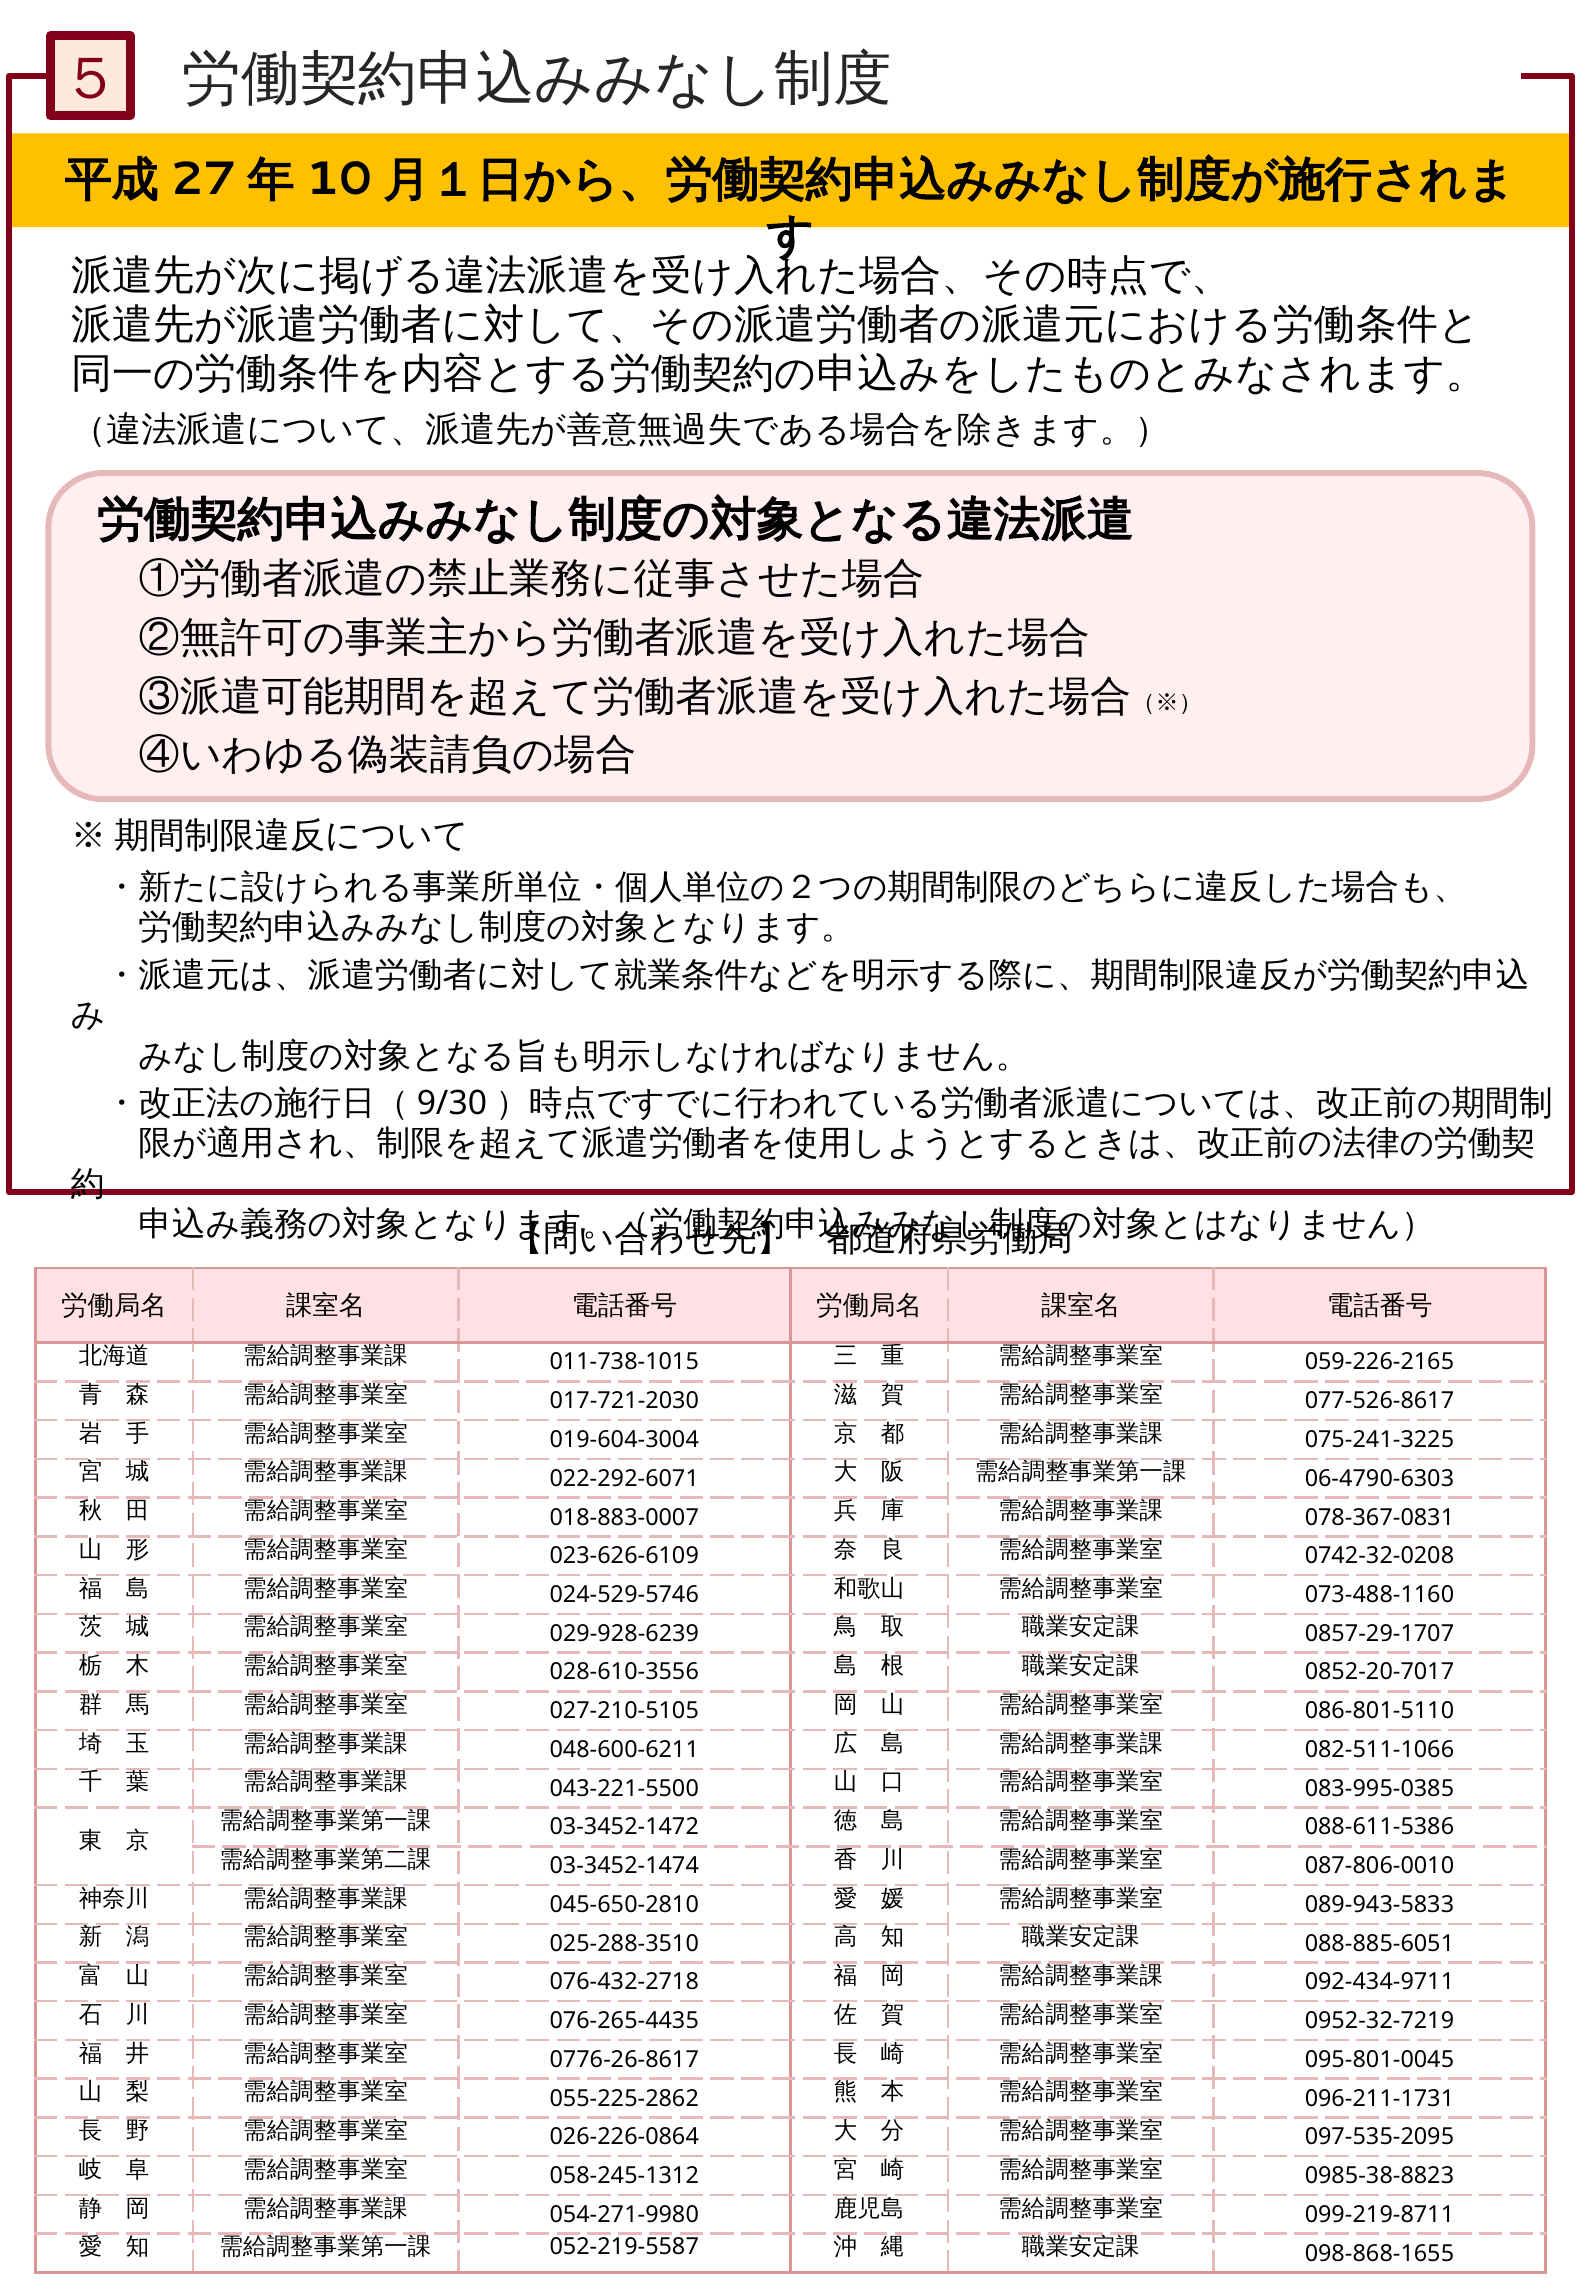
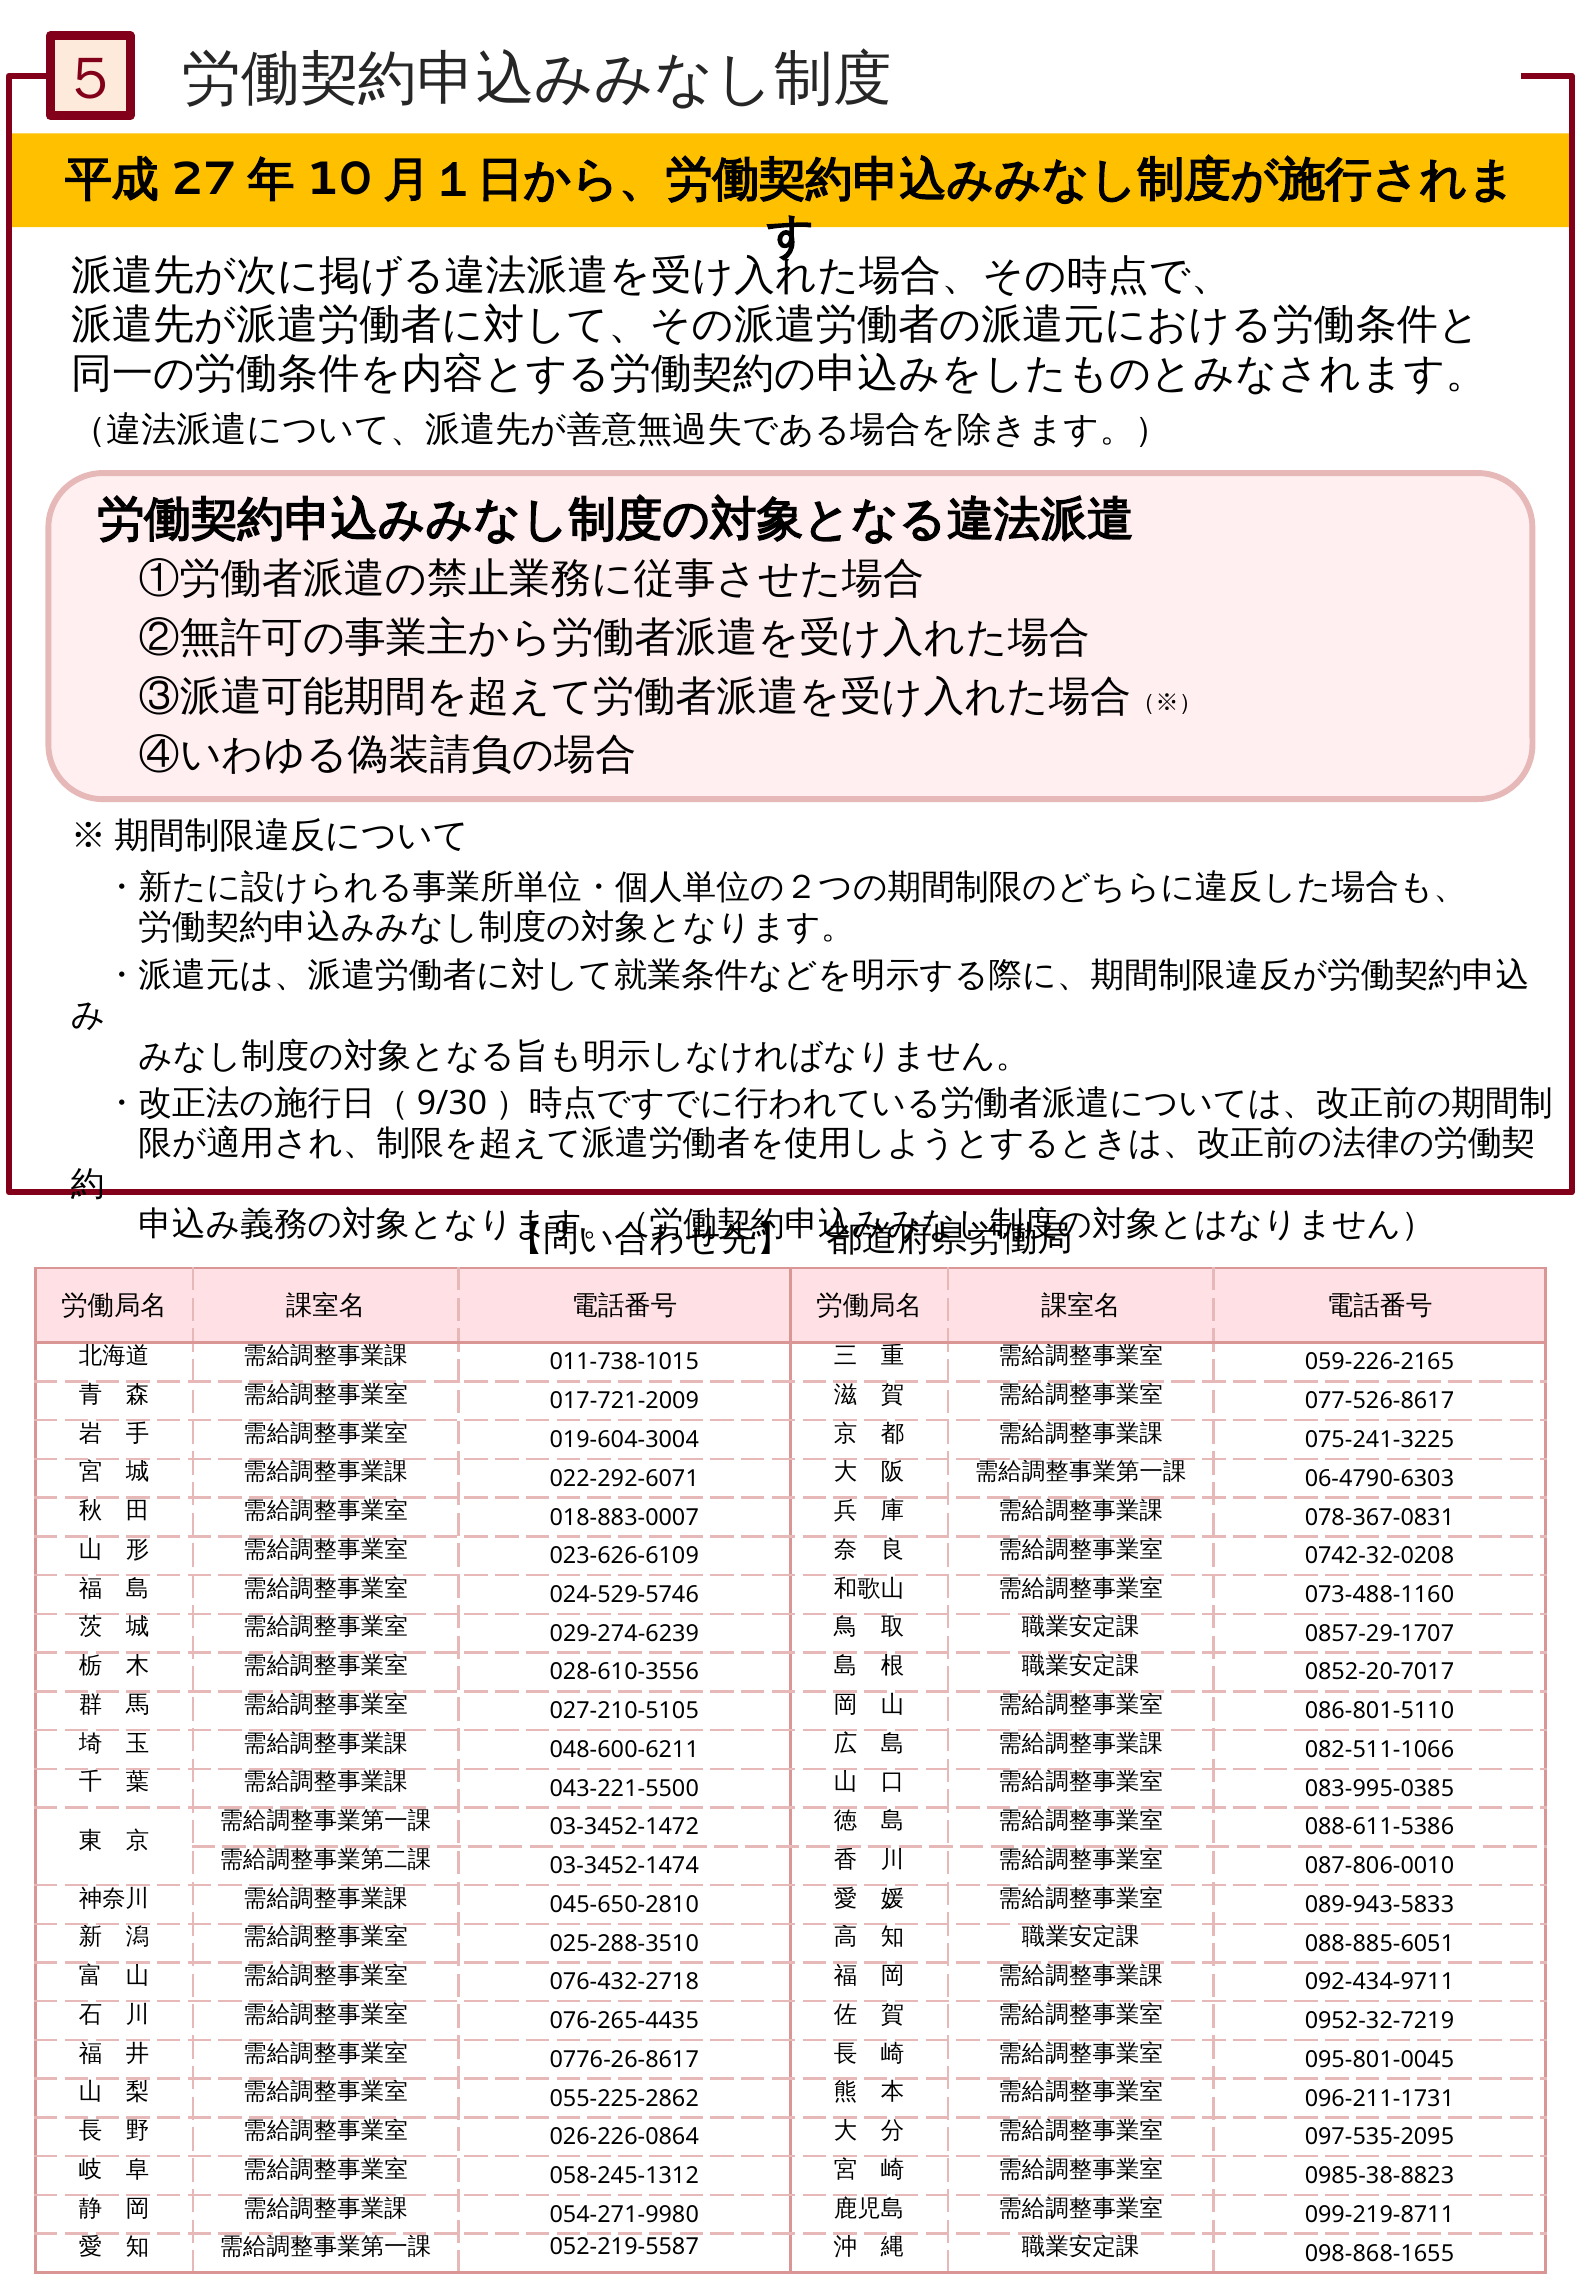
017-721-2030: 017-721-2030 -> 017-721-2009
029-928-6239: 029-928-6239 -> 029-274-6239
